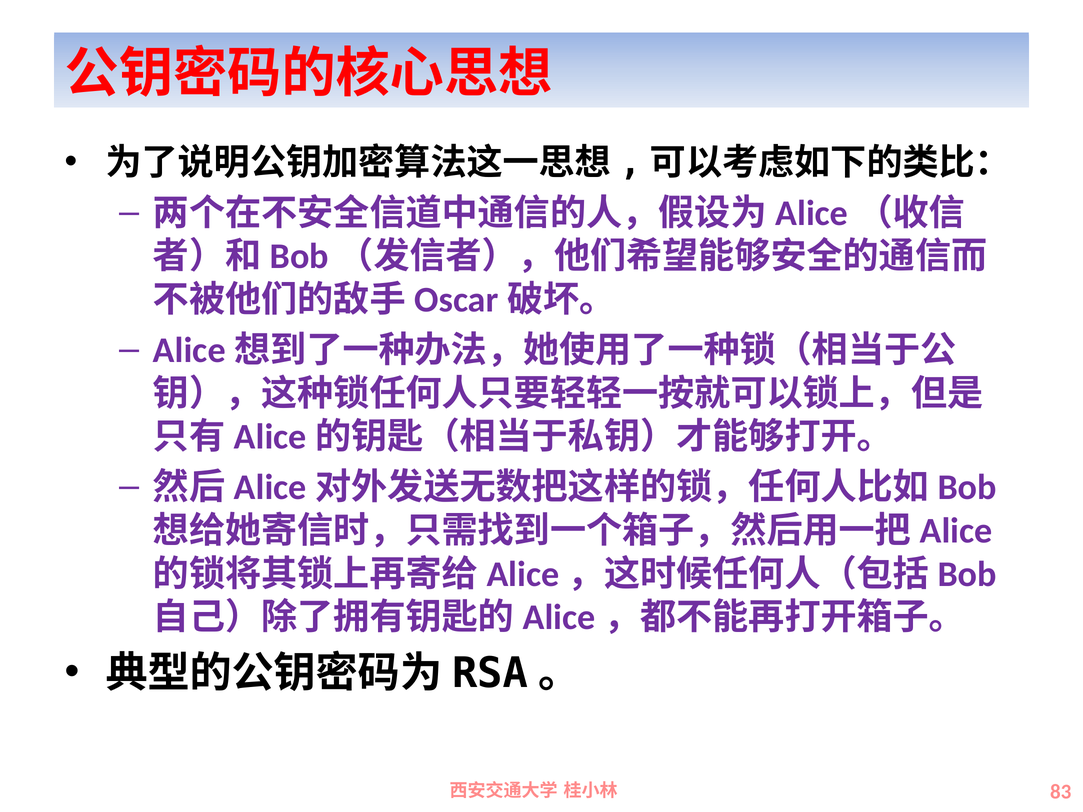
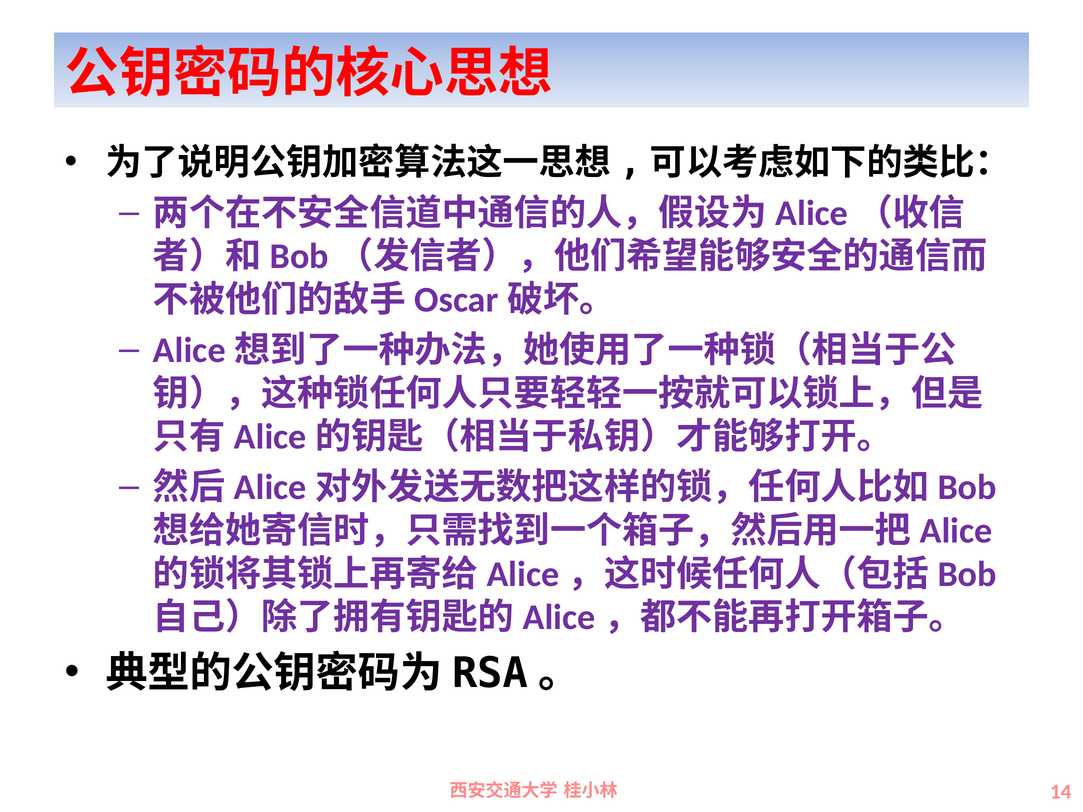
83: 83 -> 14
